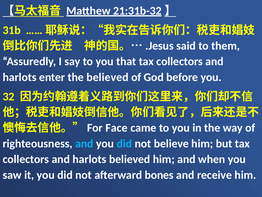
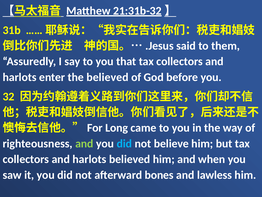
Face: Face -> Long
and at (84, 143) colour: light blue -> light green
receive: receive -> lawless
